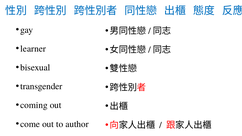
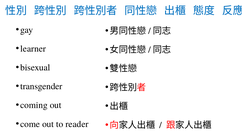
author: author -> reader
